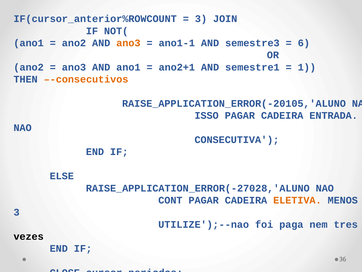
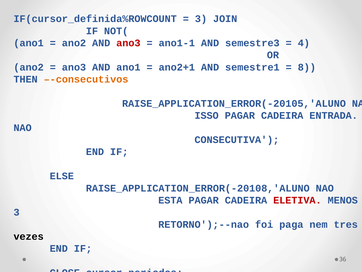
IF(cursor_anterior%ROWCOUNT: IF(cursor_anterior%ROWCOUNT -> IF(cursor_definida%ROWCOUNT
ano3 at (128, 43) colour: orange -> red
6: 6 -> 4
1: 1 -> 8
RAISE_APPLICATION_ERROR(-27028,'ALUNO: RAISE_APPLICATION_ERROR(-27028,'ALUNO -> RAISE_APPLICATION_ERROR(-20108,'ALUNO
CONT: CONT -> ESTA
ELETIVA colour: orange -> red
UTILIZE');--nao: UTILIZE');--nao -> RETORNO');--nao
